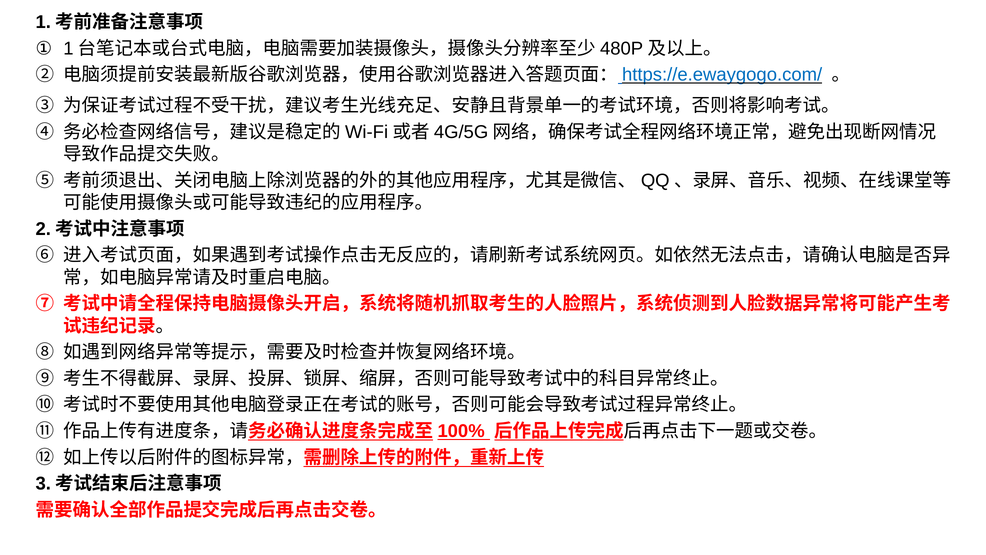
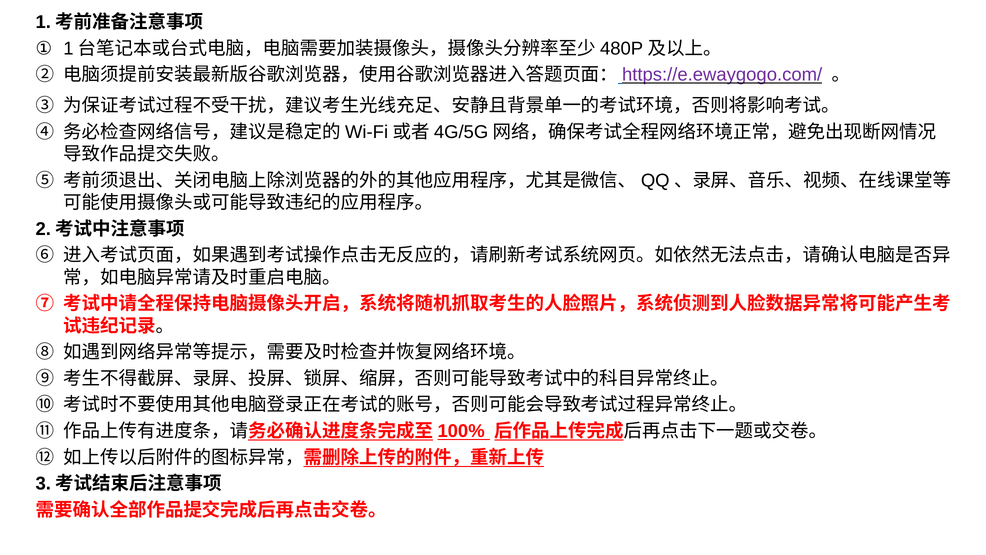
https://e.ewaygogo.com/ colour: blue -> purple
